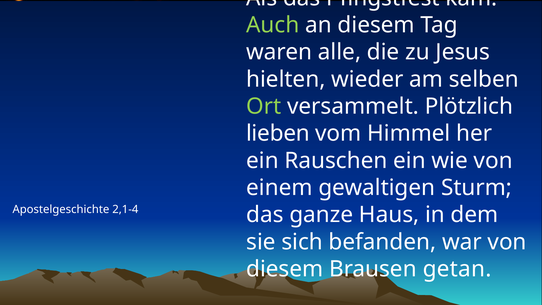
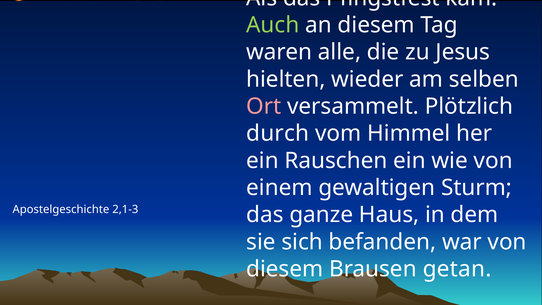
Ort colour: light green -> pink
lieben: lieben -> durch
2,1-4: 2,1-4 -> 2,1-3
